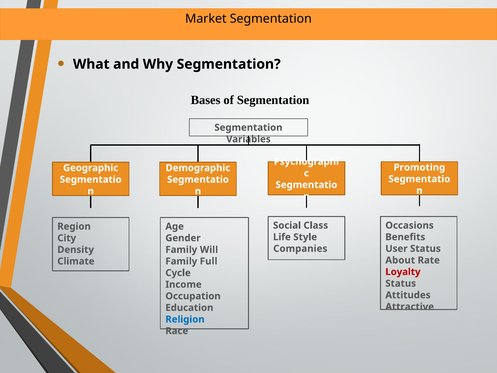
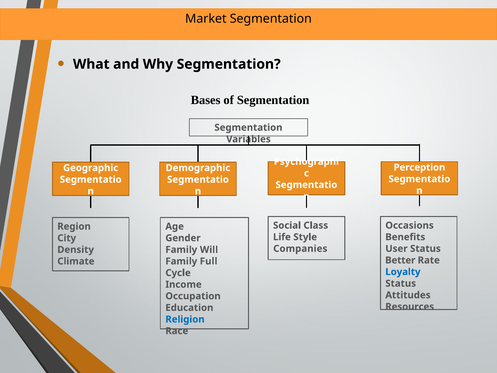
Promoting: Promoting -> Perception
About: About -> Better
Loyalty colour: red -> blue
Attractive: Attractive -> Resources
